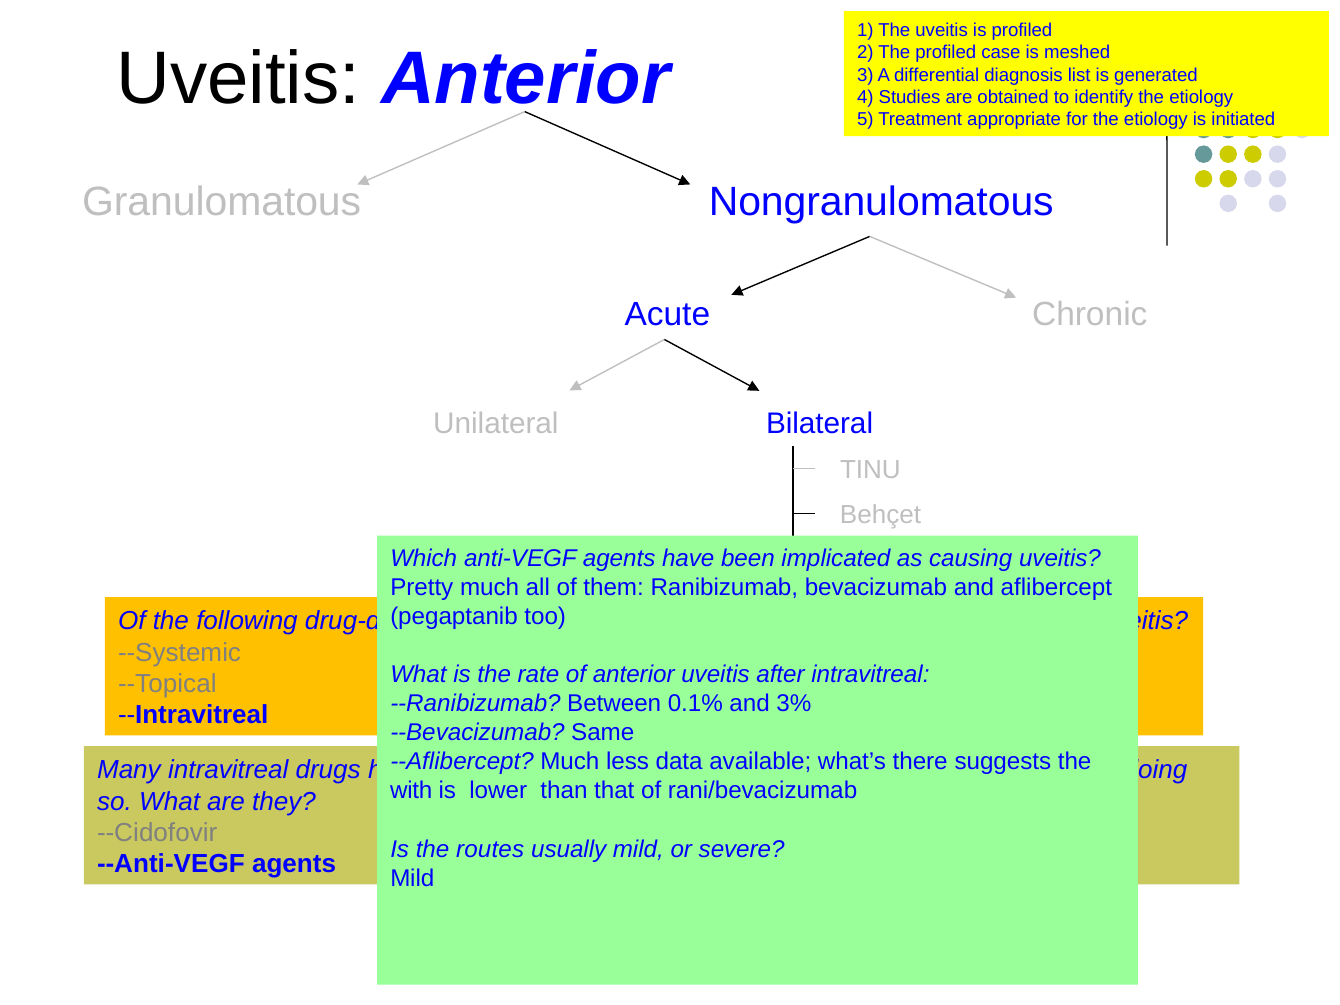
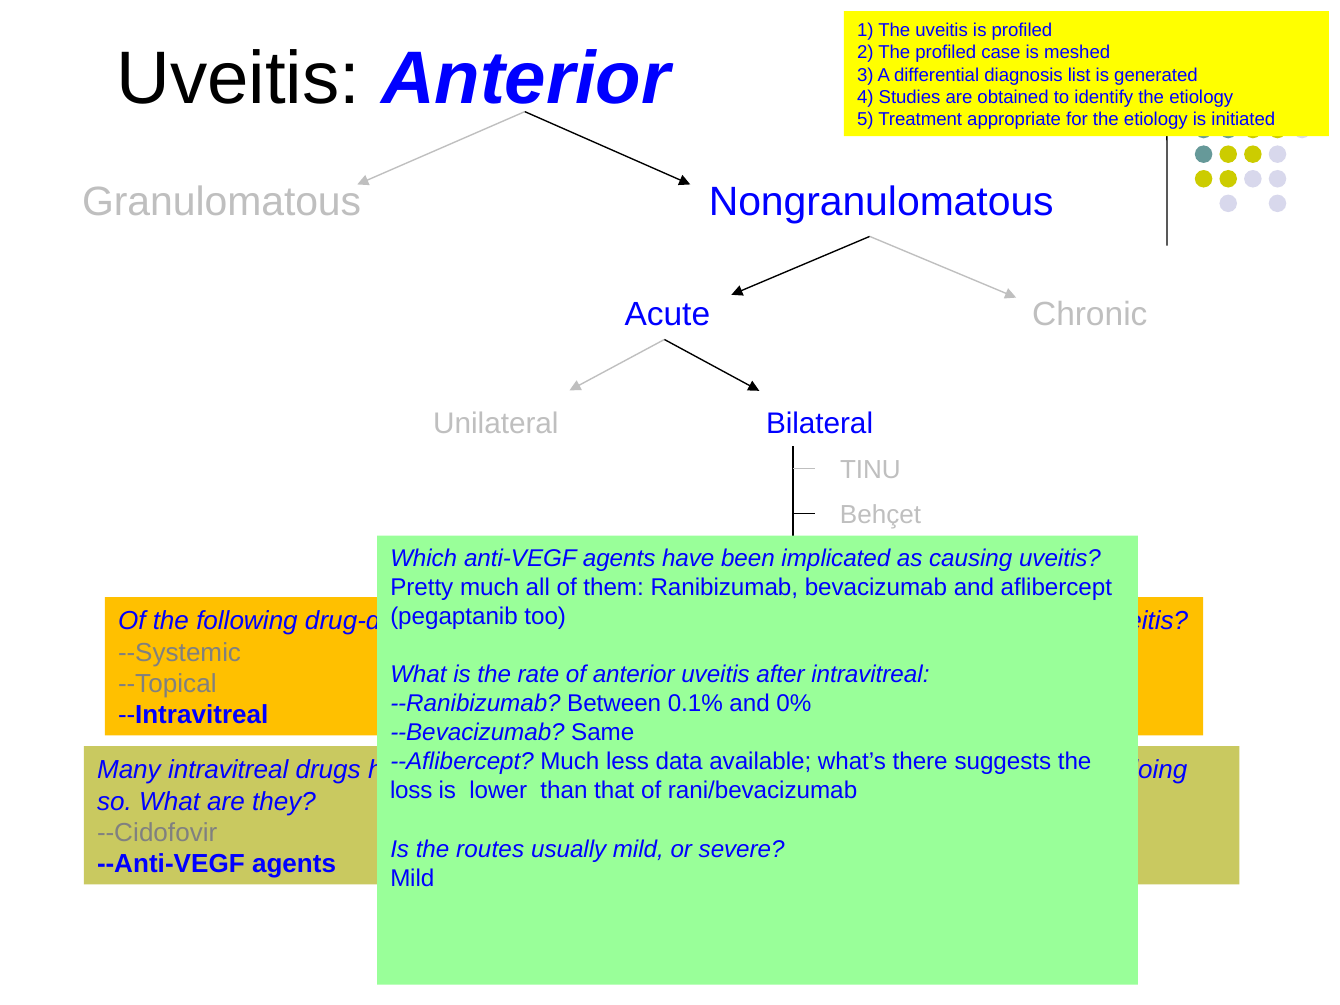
3%: 3% -> 0%
with at (411, 791): with -> loss
